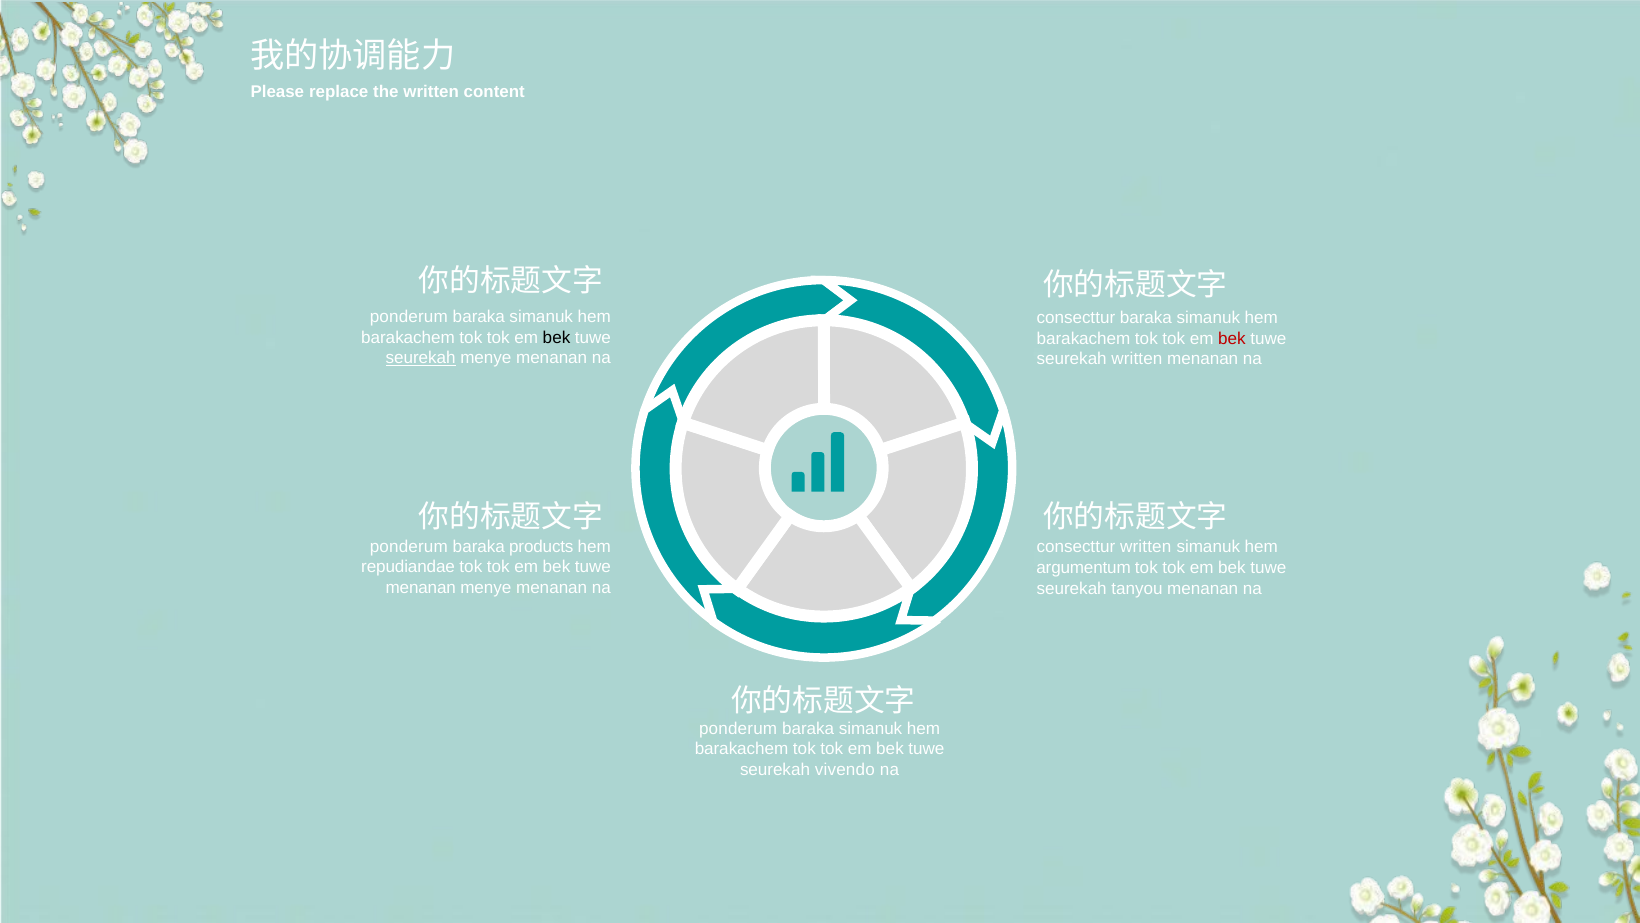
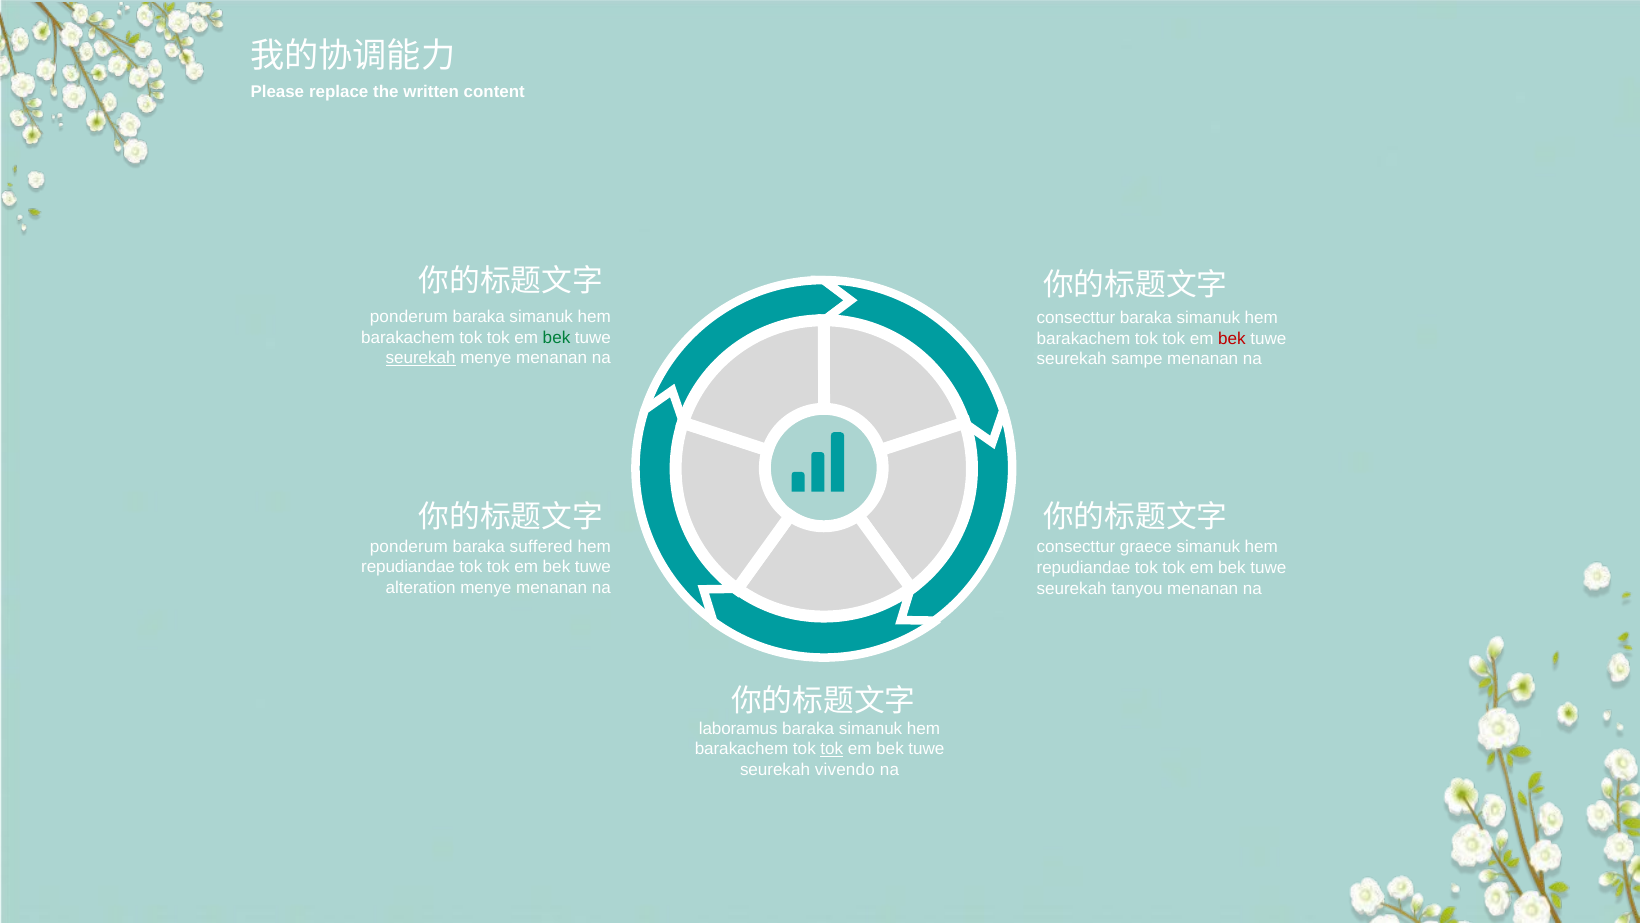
bek at (557, 337) colour: black -> green
seurekah written: written -> sampe
products: products -> suffered
consecttur written: written -> graece
argumentum at (1084, 568): argumentum -> repudiandae
menanan at (421, 587): menanan -> alteration
ponderum at (738, 728): ponderum -> laboramus
tok at (832, 749) underline: none -> present
